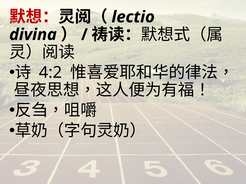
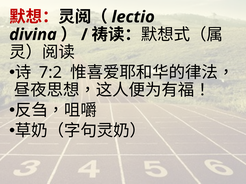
4:2: 4:2 -> 7:2
